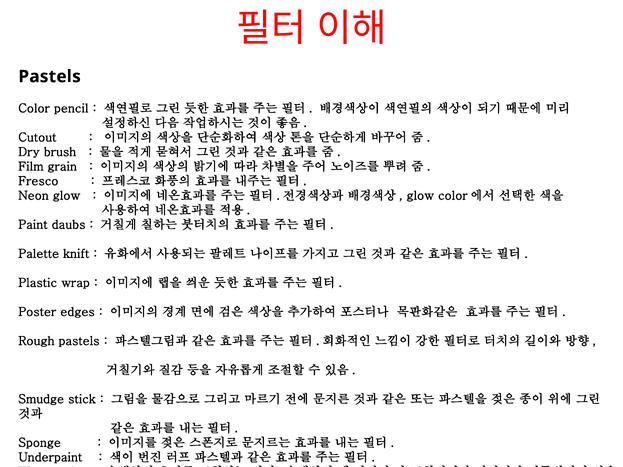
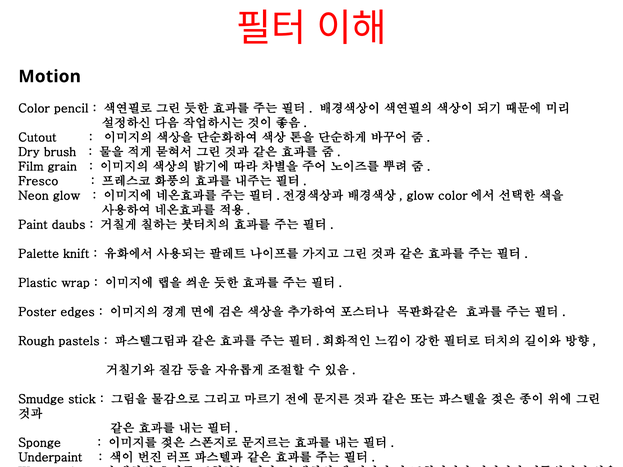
Pastels at (50, 77): Pastels -> Motion
